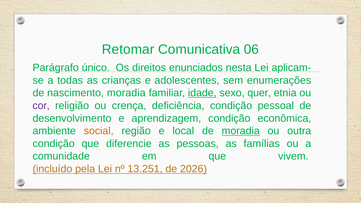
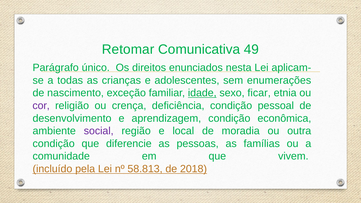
06: 06 -> 49
nascimento moradia: moradia -> exceção
quer: quer -> ficar
social colour: orange -> purple
moradia at (241, 131) underline: present -> none
13.251: 13.251 -> 58.813
2026: 2026 -> 2018
